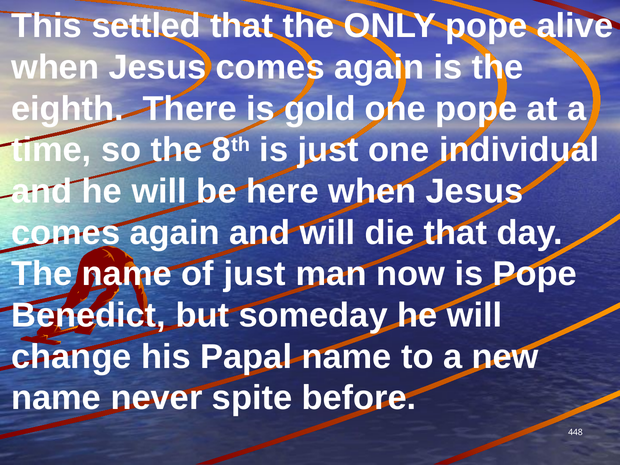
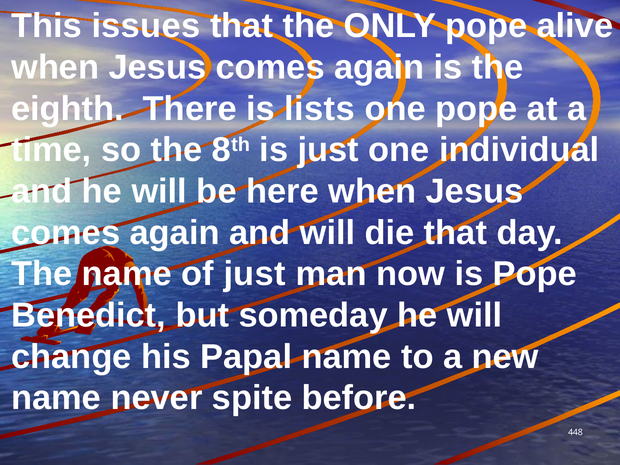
settled: settled -> issues
gold: gold -> lists
